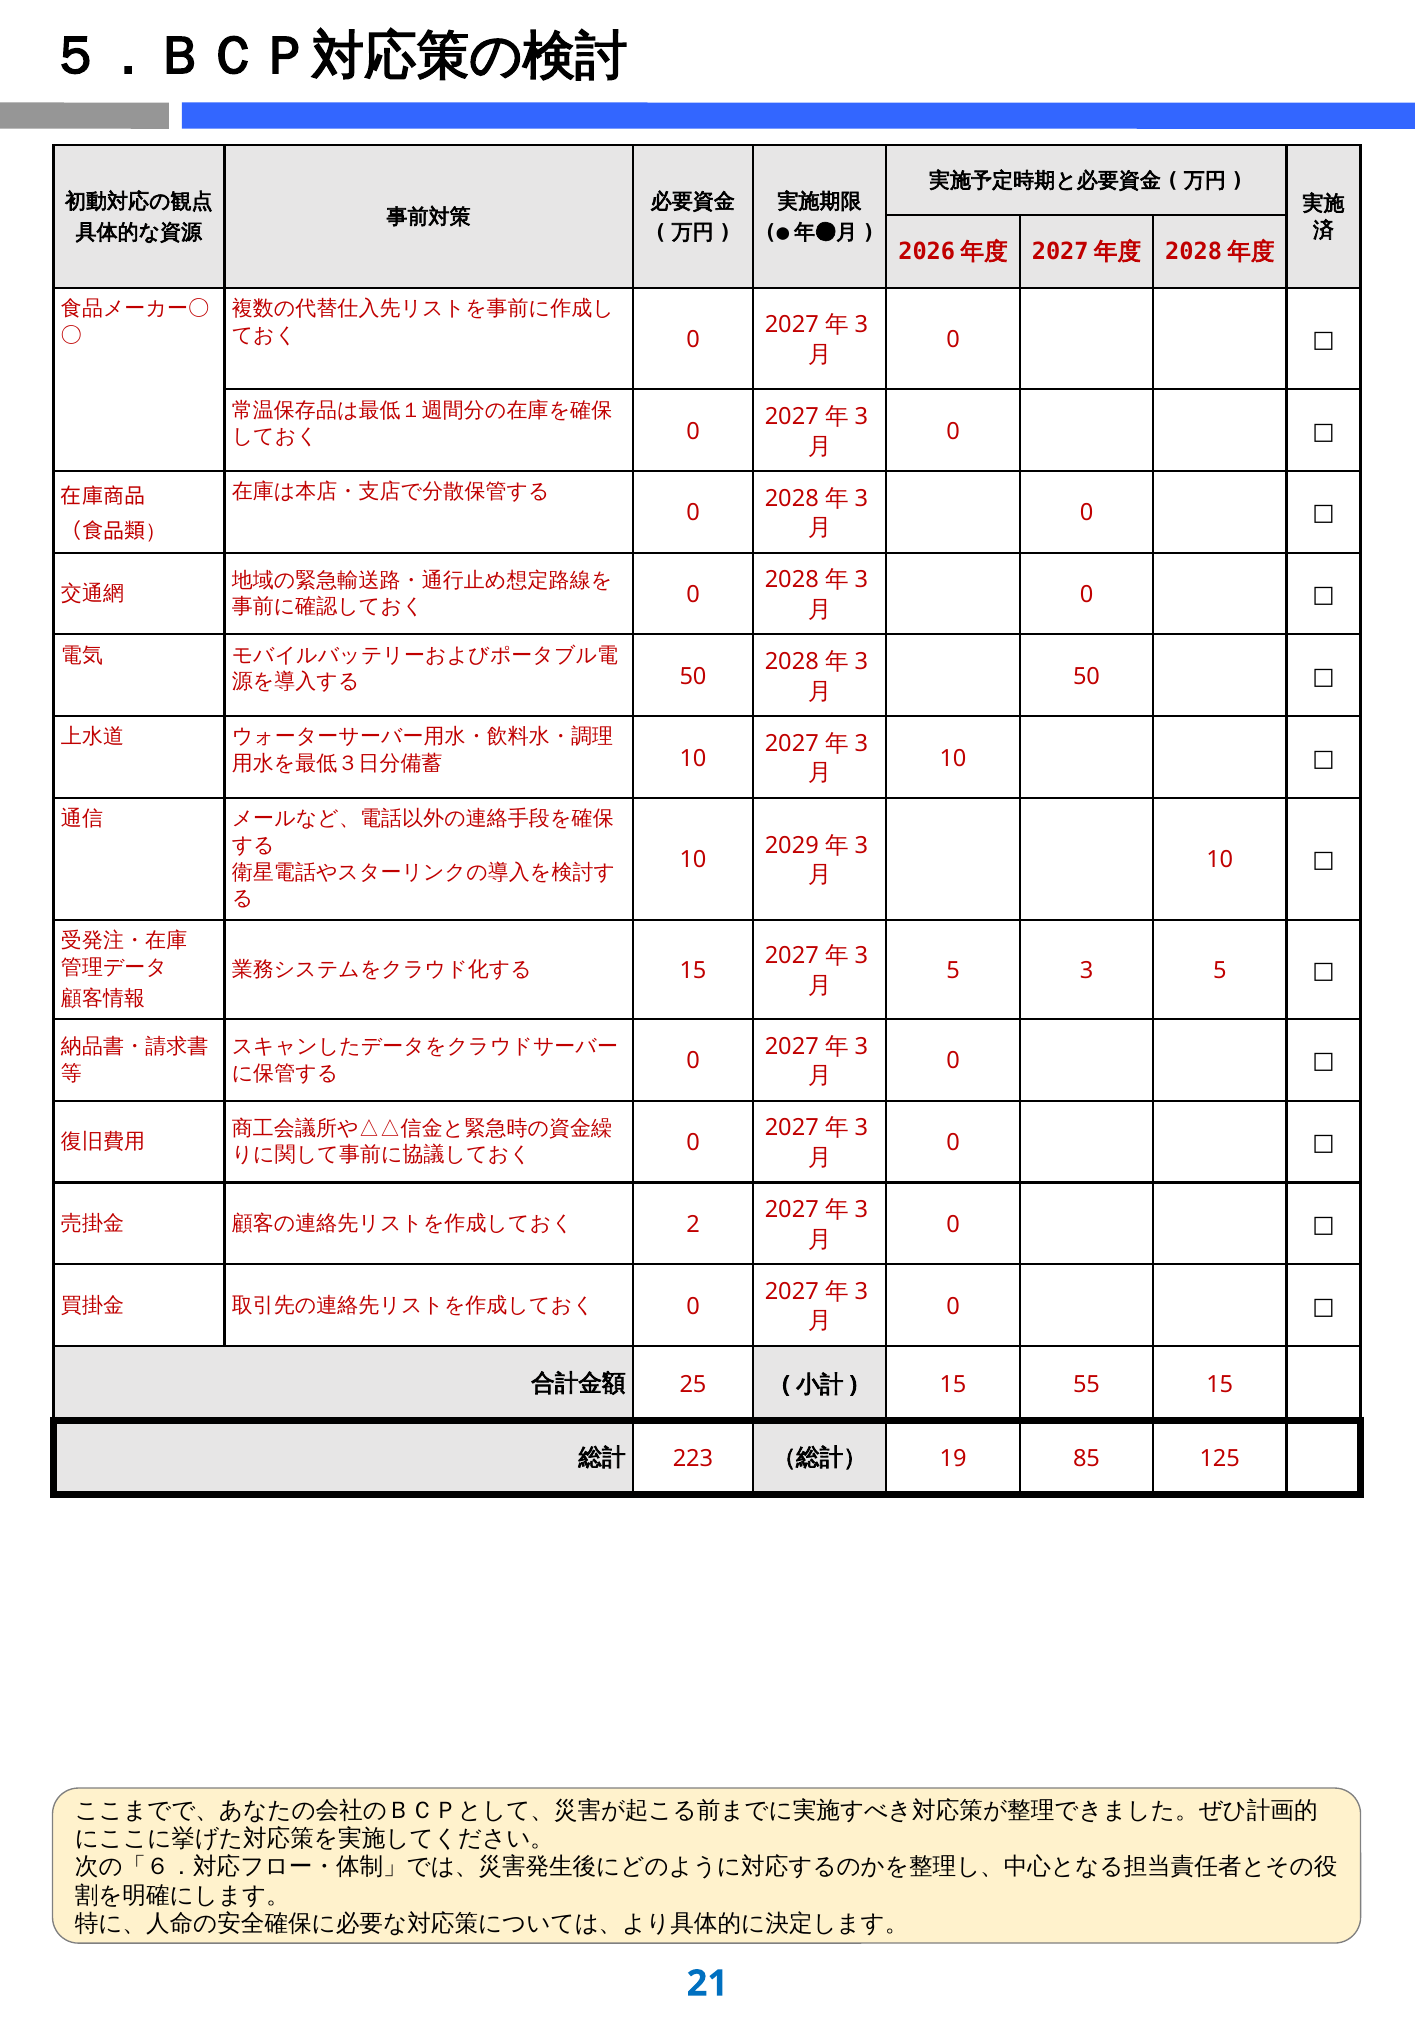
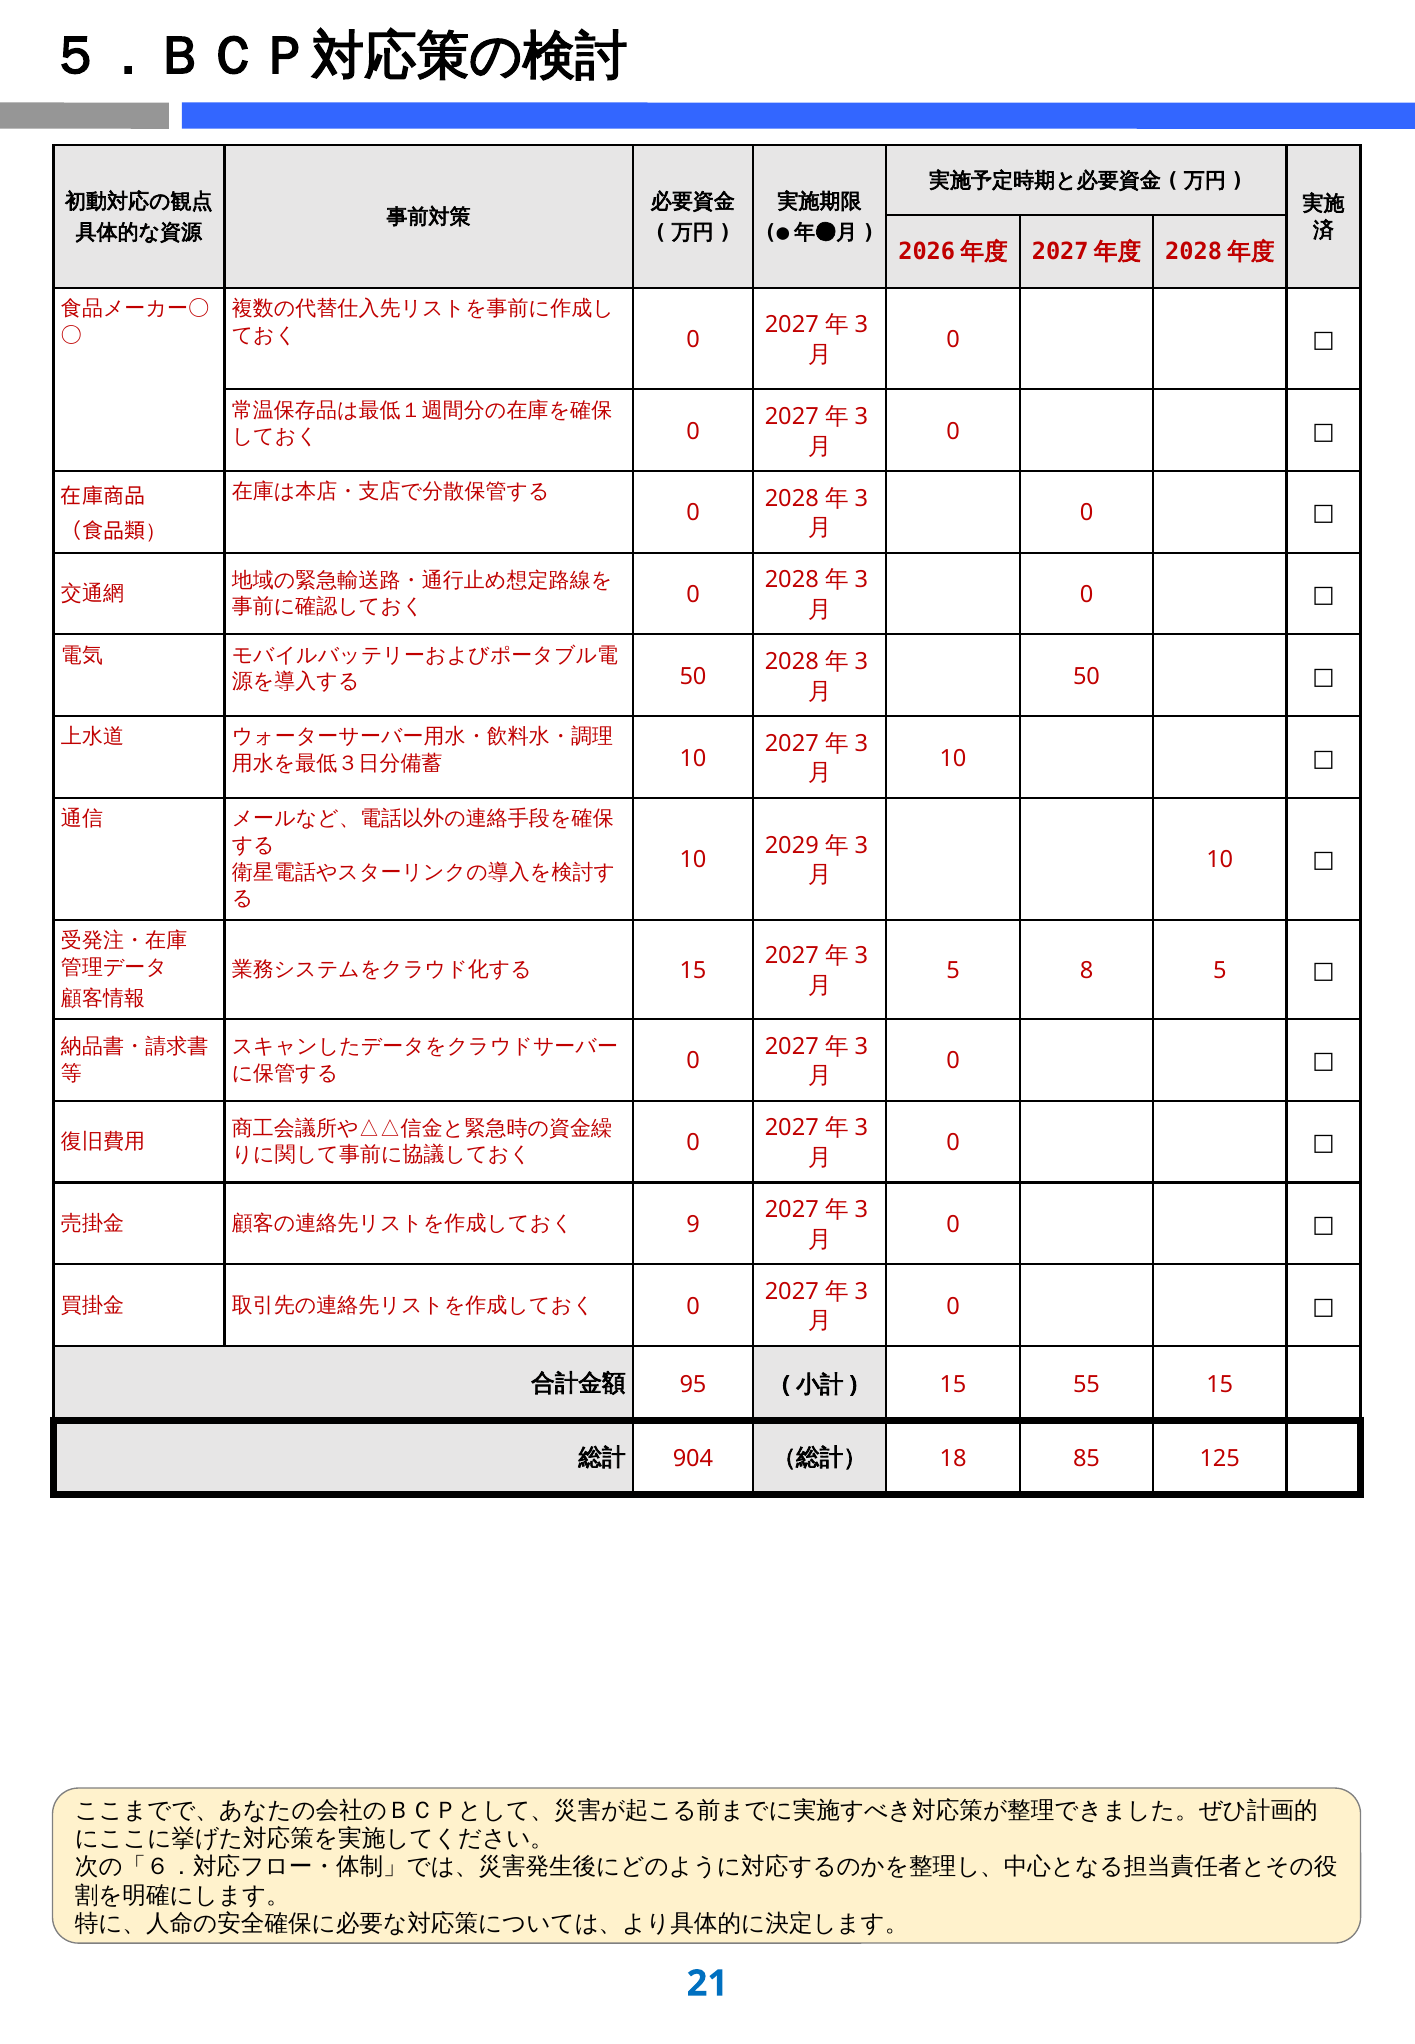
3: 3 -> 8
2: 2 -> 9
25: 25 -> 95
223: 223 -> 904
19: 19 -> 18
